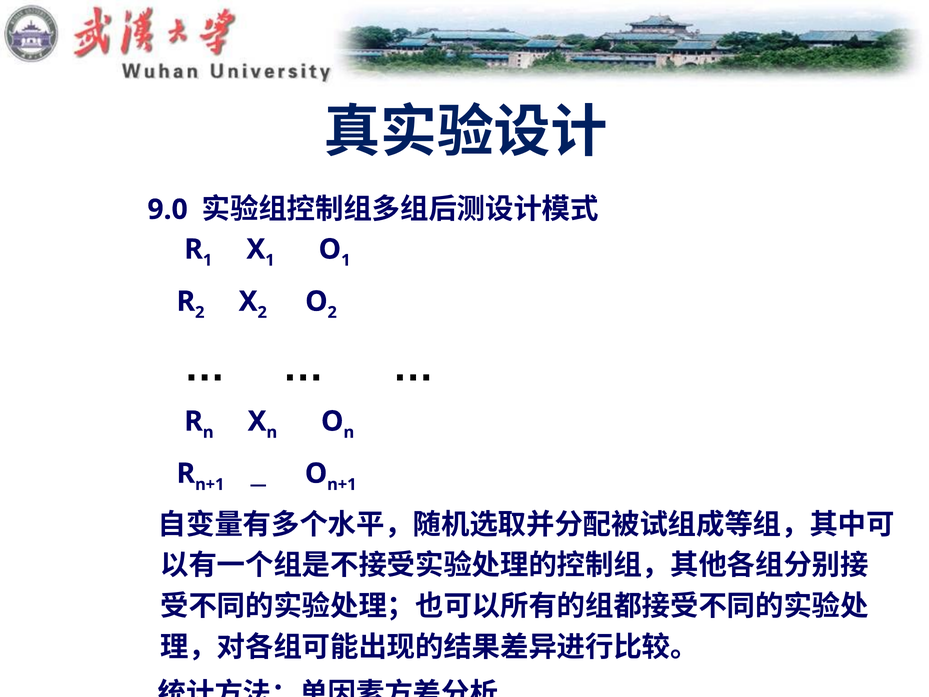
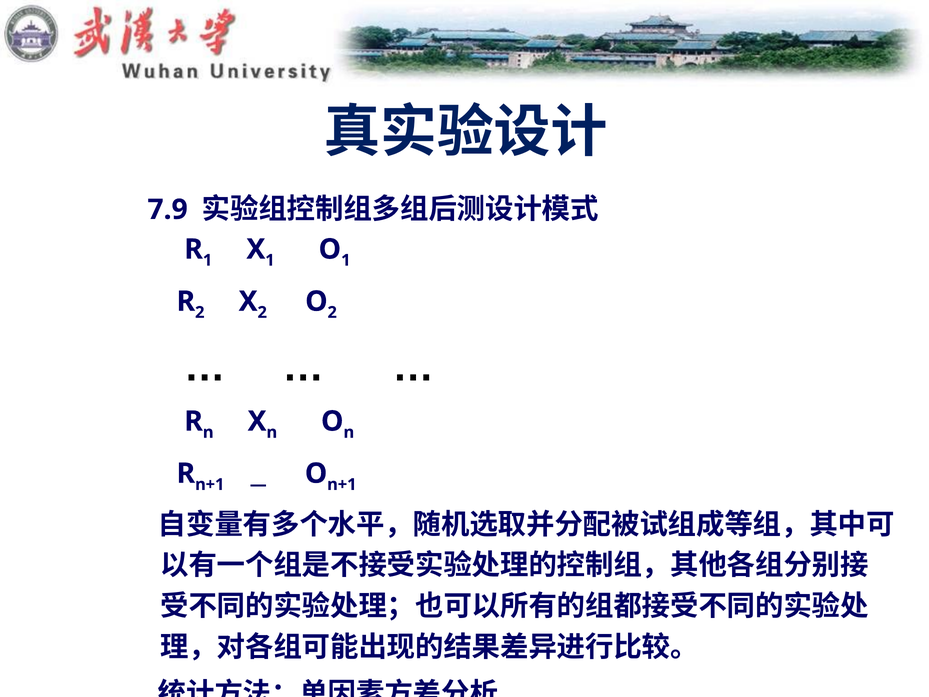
9.0: 9.0 -> 7.9
